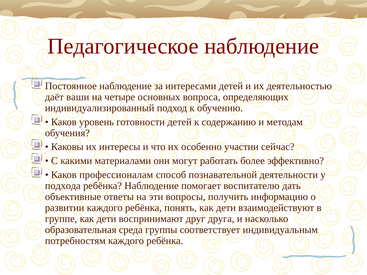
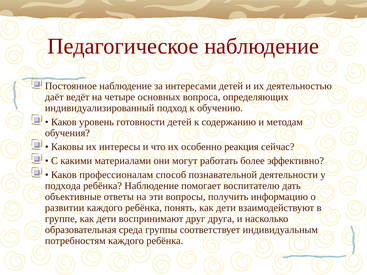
ваши: ваши -> ведёт
участии: участии -> реакция
